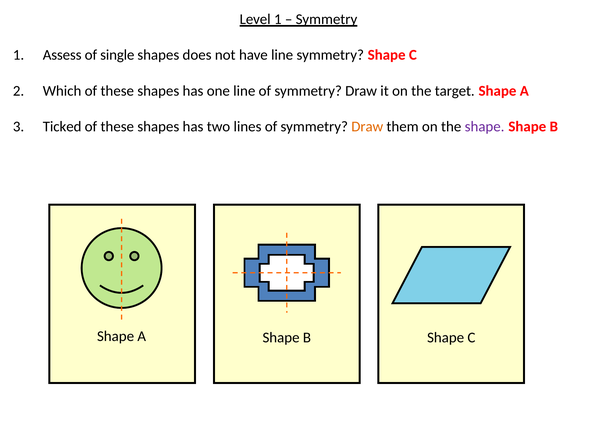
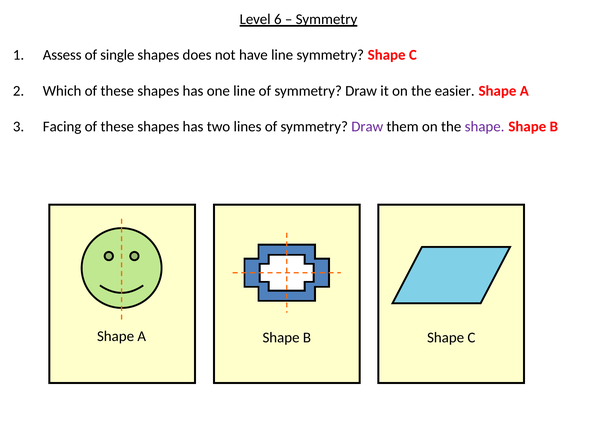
Level 1: 1 -> 6
target: target -> easier
Ticked: Ticked -> Facing
Draw at (367, 127) colour: orange -> purple
